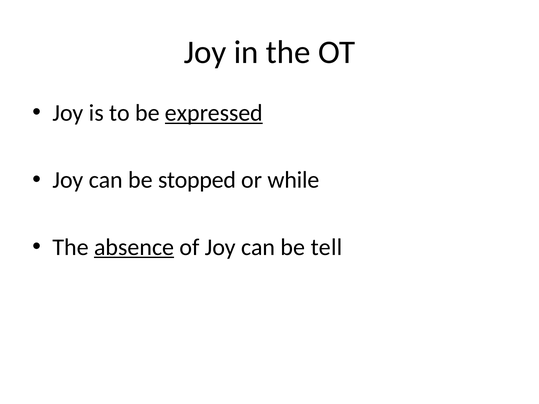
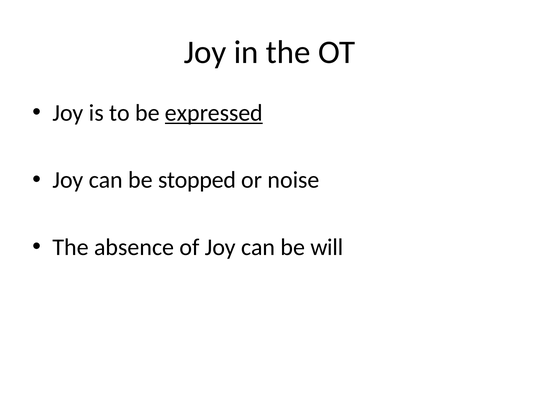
while: while -> noise
absence underline: present -> none
tell: tell -> will
